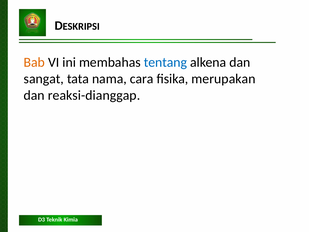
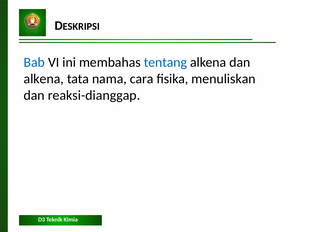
Bab colour: orange -> blue
sangat at (44, 79): sangat -> alkena
merupakan: merupakan -> menuliskan
